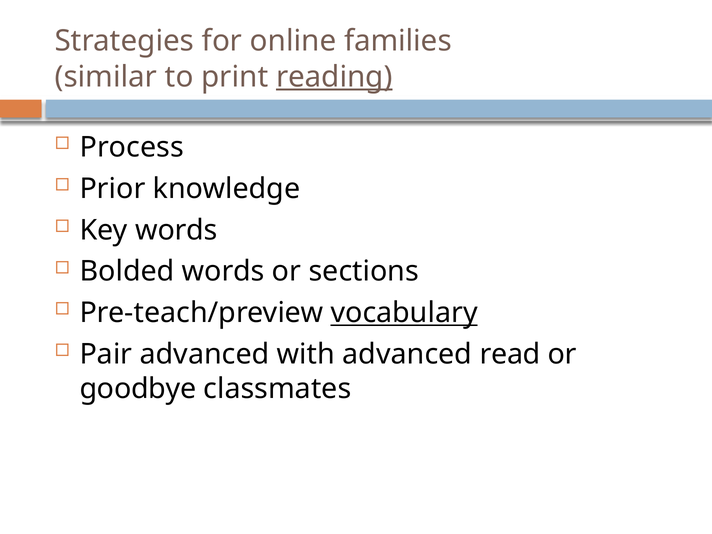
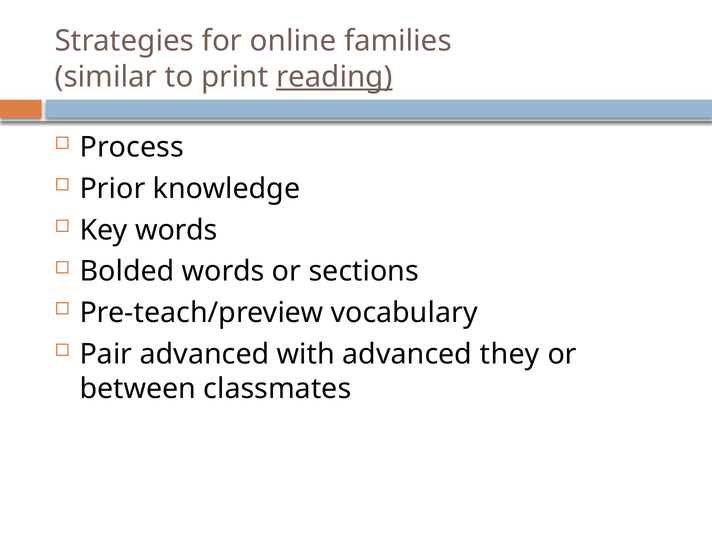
vocabulary underline: present -> none
read: read -> they
goodbye: goodbye -> between
